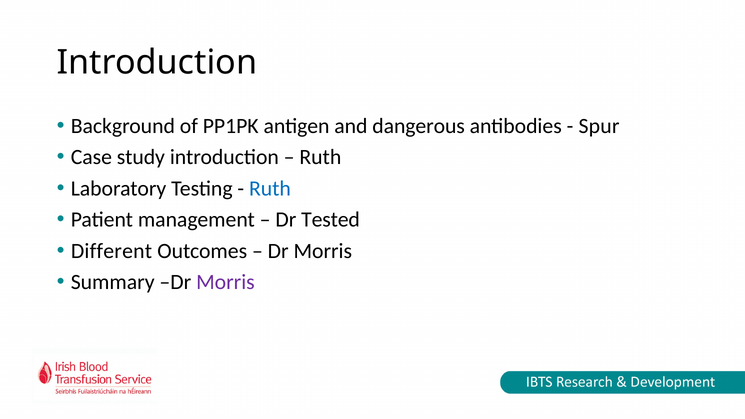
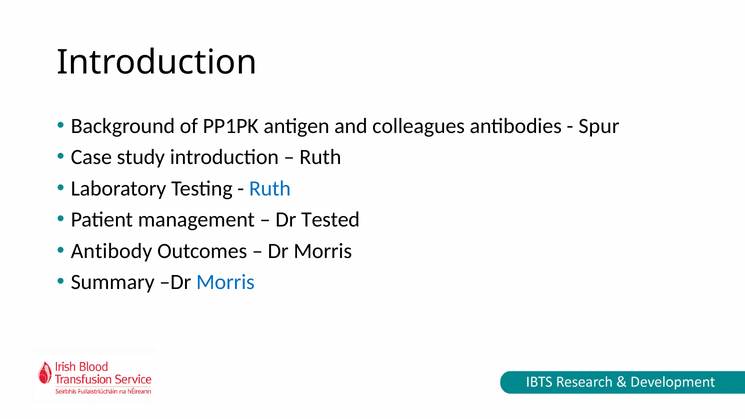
dangerous: dangerous -> colleagues
Different: Different -> Antibody
Morris at (225, 282) colour: purple -> blue
